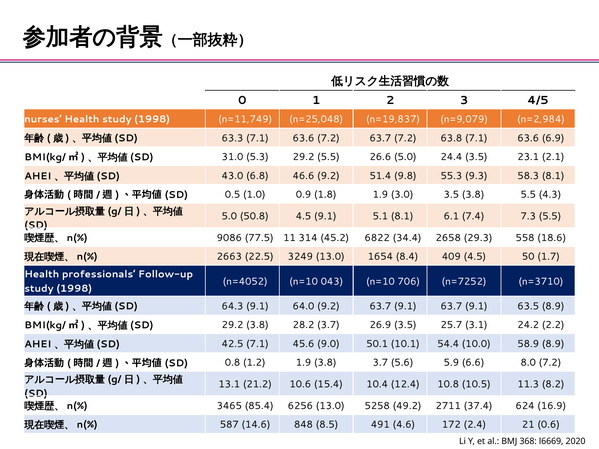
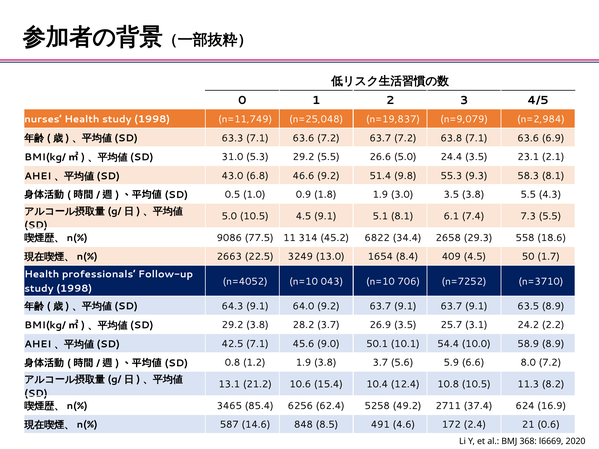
5.0 50.8: 50.8 -> 10.5
6256 13.0: 13.0 -> 62.4
